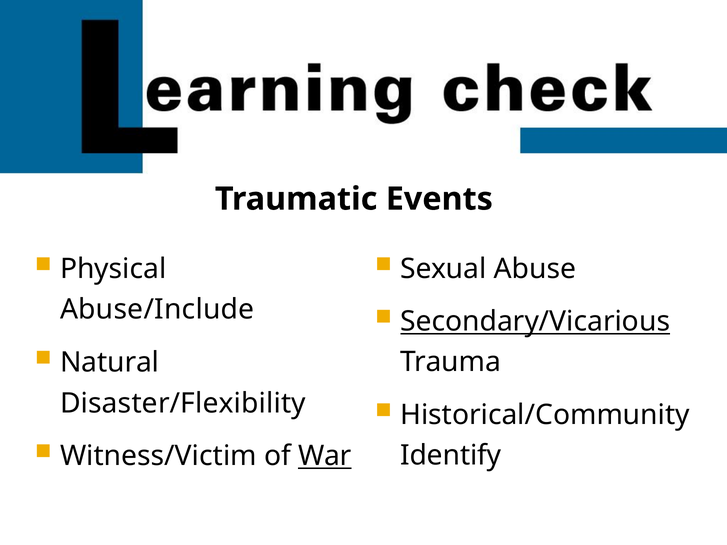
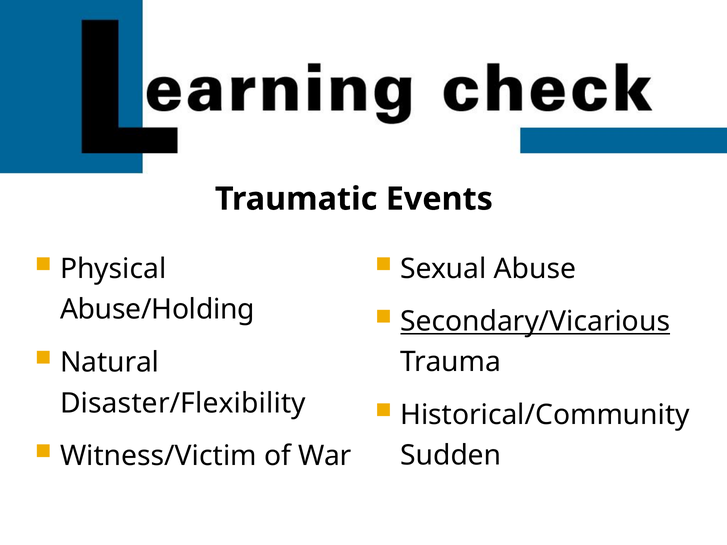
Abuse/Include: Abuse/Include -> Abuse/Holding
War underline: present -> none
Identify: Identify -> Sudden
